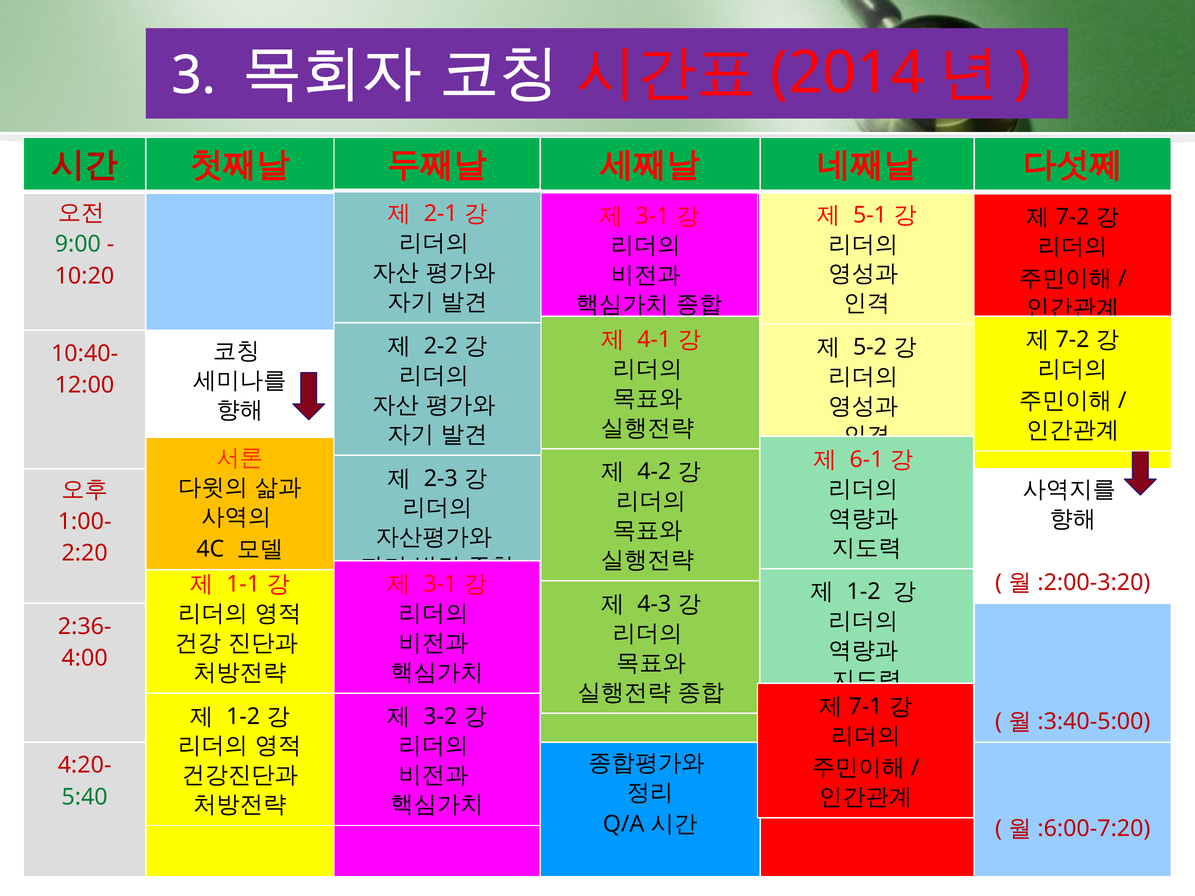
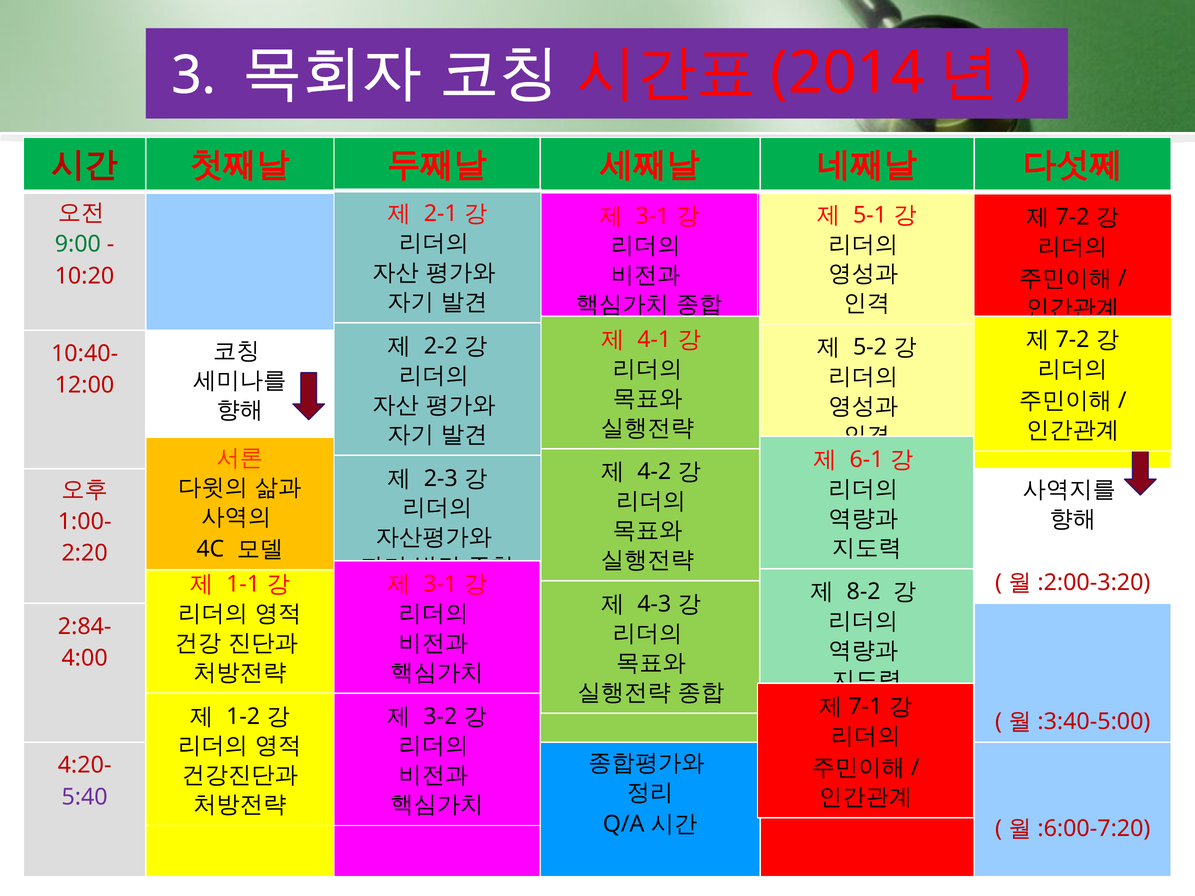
1-2 at (864, 592): 1-2 -> 8-2
2:36-: 2:36- -> 2:84-
5:40 colour: green -> purple
